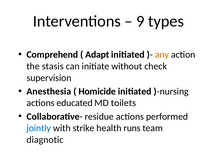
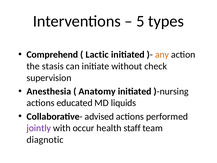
9: 9 -> 5
Adapt: Adapt -> Lactic
Homicide: Homicide -> Anatomy
toilets: toilets -> liquids
residue: residue -> advised
jointly colour: blue -> purple
strike: strike -> occur
runs: runs -> staff
